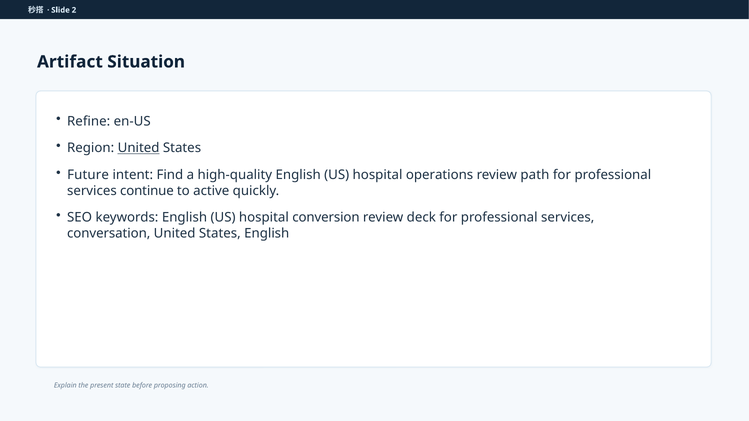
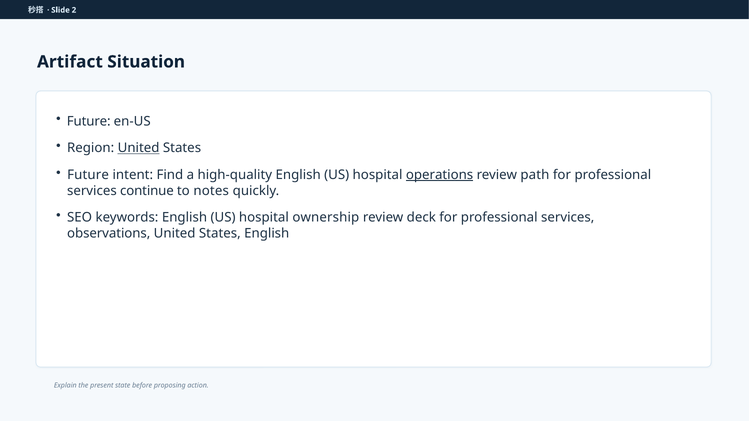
Refine at (89, 121): Refine -> Future
operations underline: none -> present
active: active -> notes
conversion: conversion -> ownership
conversation: conversation -> observations
